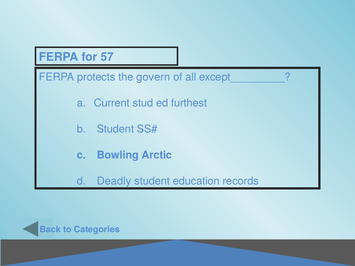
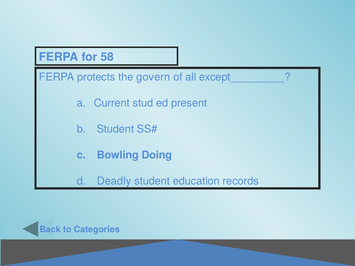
57: 57 -> 58
furthest: furthest -> present
Arctic: Arctic -> Doing
